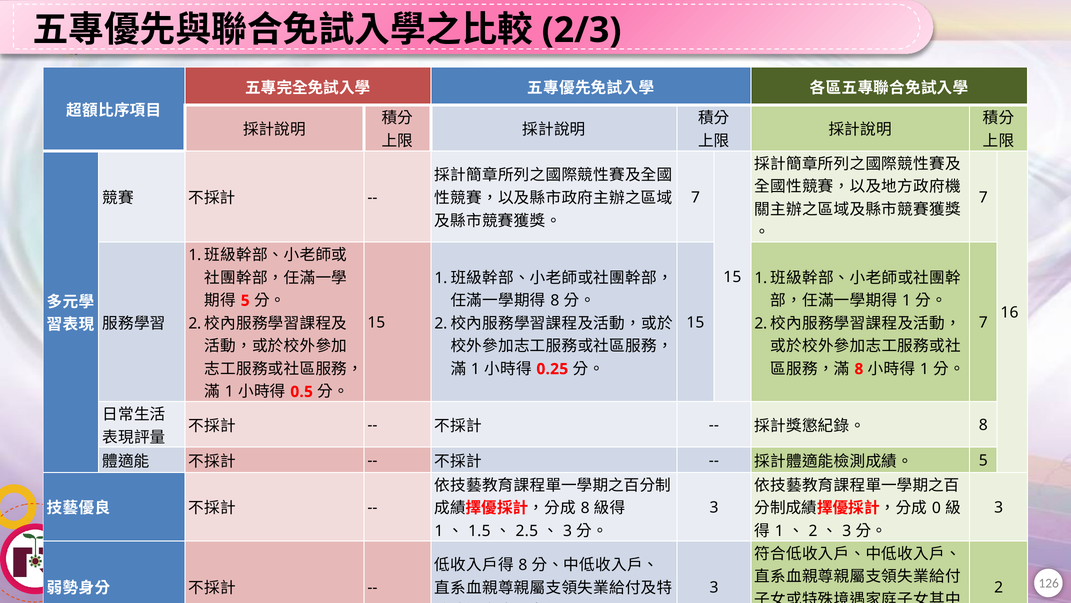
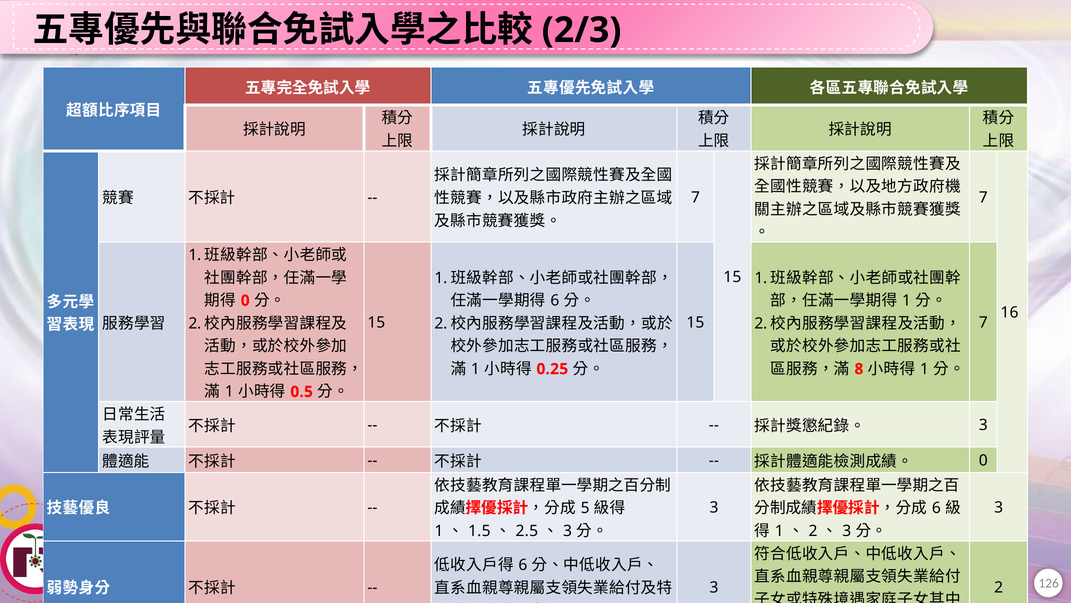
5 at (245, 300): 5 -> 0
8 at (555, 300): 8 -> 6
8 at (983, 425): 8 -> 3
5 at (983, 460): 5 -> 0
8 at (585, 508): 8 -> 5
0 at (936, 508): 0 -> 6
8 at (523, 565): 8 -> 6
